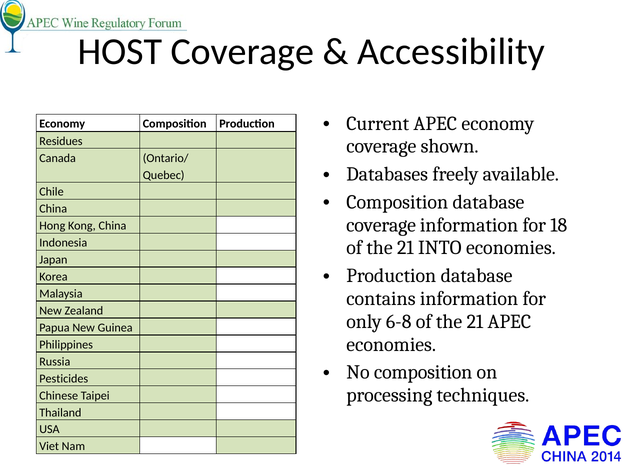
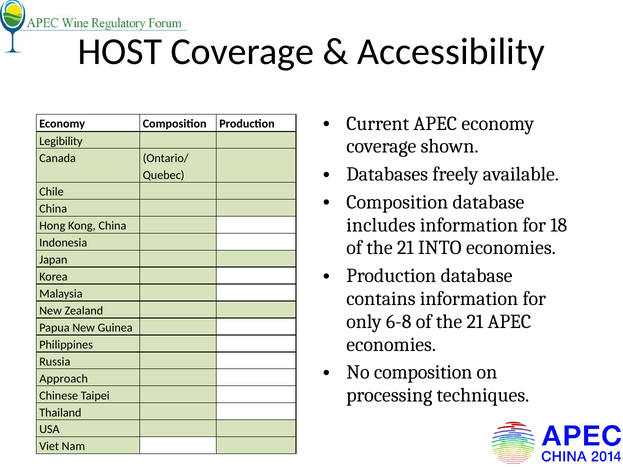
Residues: Residues -> Legibility
coverage at (381, 225): coverage -> includes
Pesticides: Pesticides -> Approach
